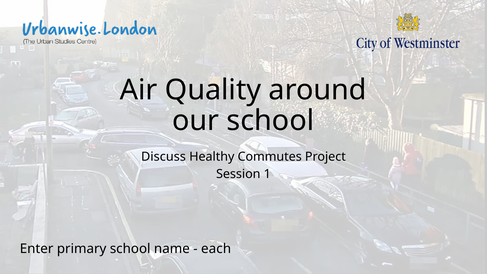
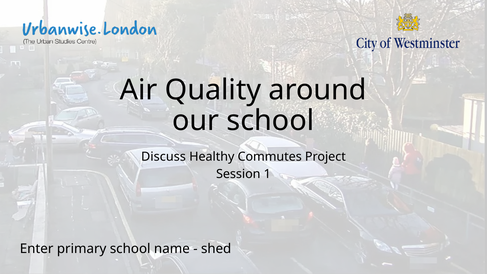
each: each -> shed
